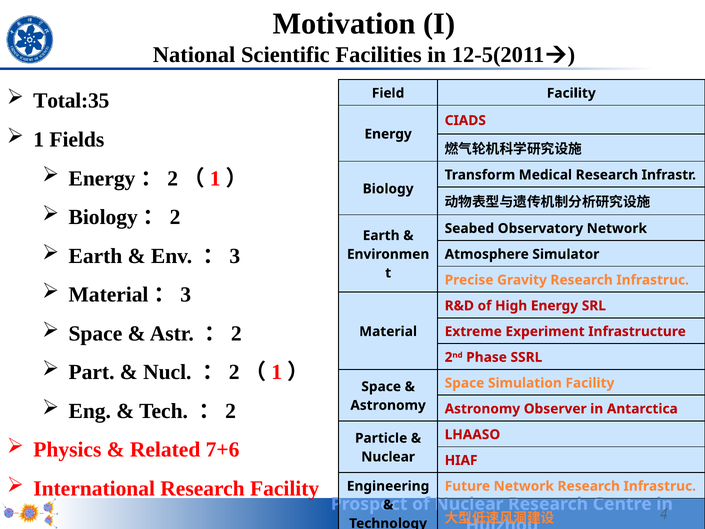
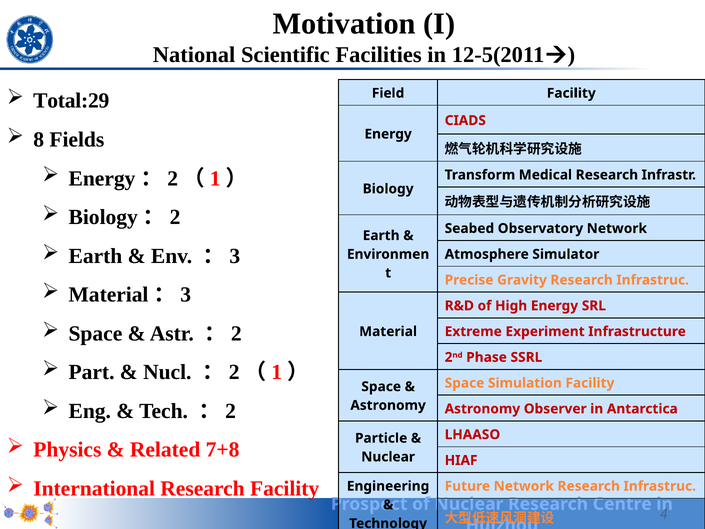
Total:35: Total:35 -> Total:29
1: 1 -> 8
7+6: 7+6 -> 7+8
